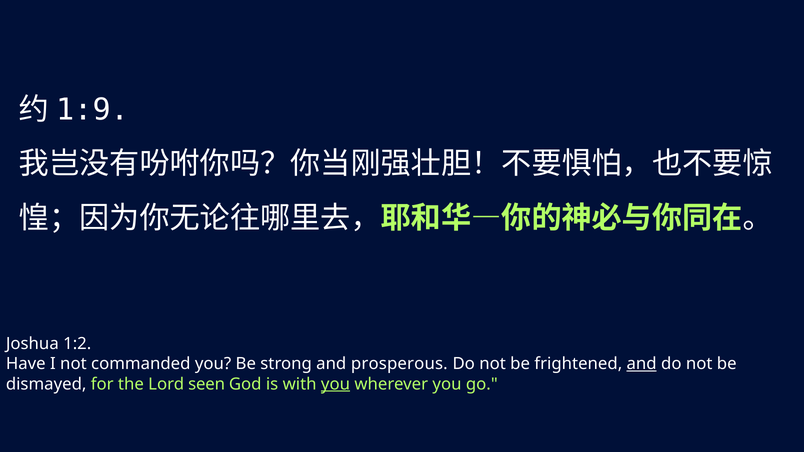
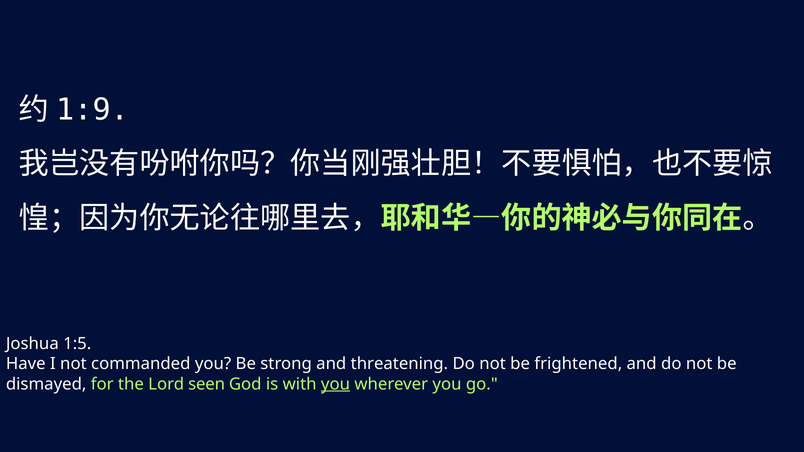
1:2: 1:2 -> 1:5
prosperous: prosperous -> threatening
and at (642, 364) underline: present -> none
